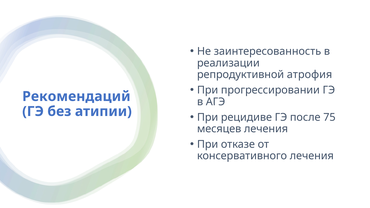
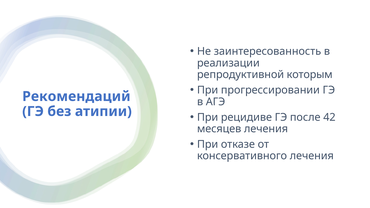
атрофия: атрофия -> которым
75: 75 -> 42
